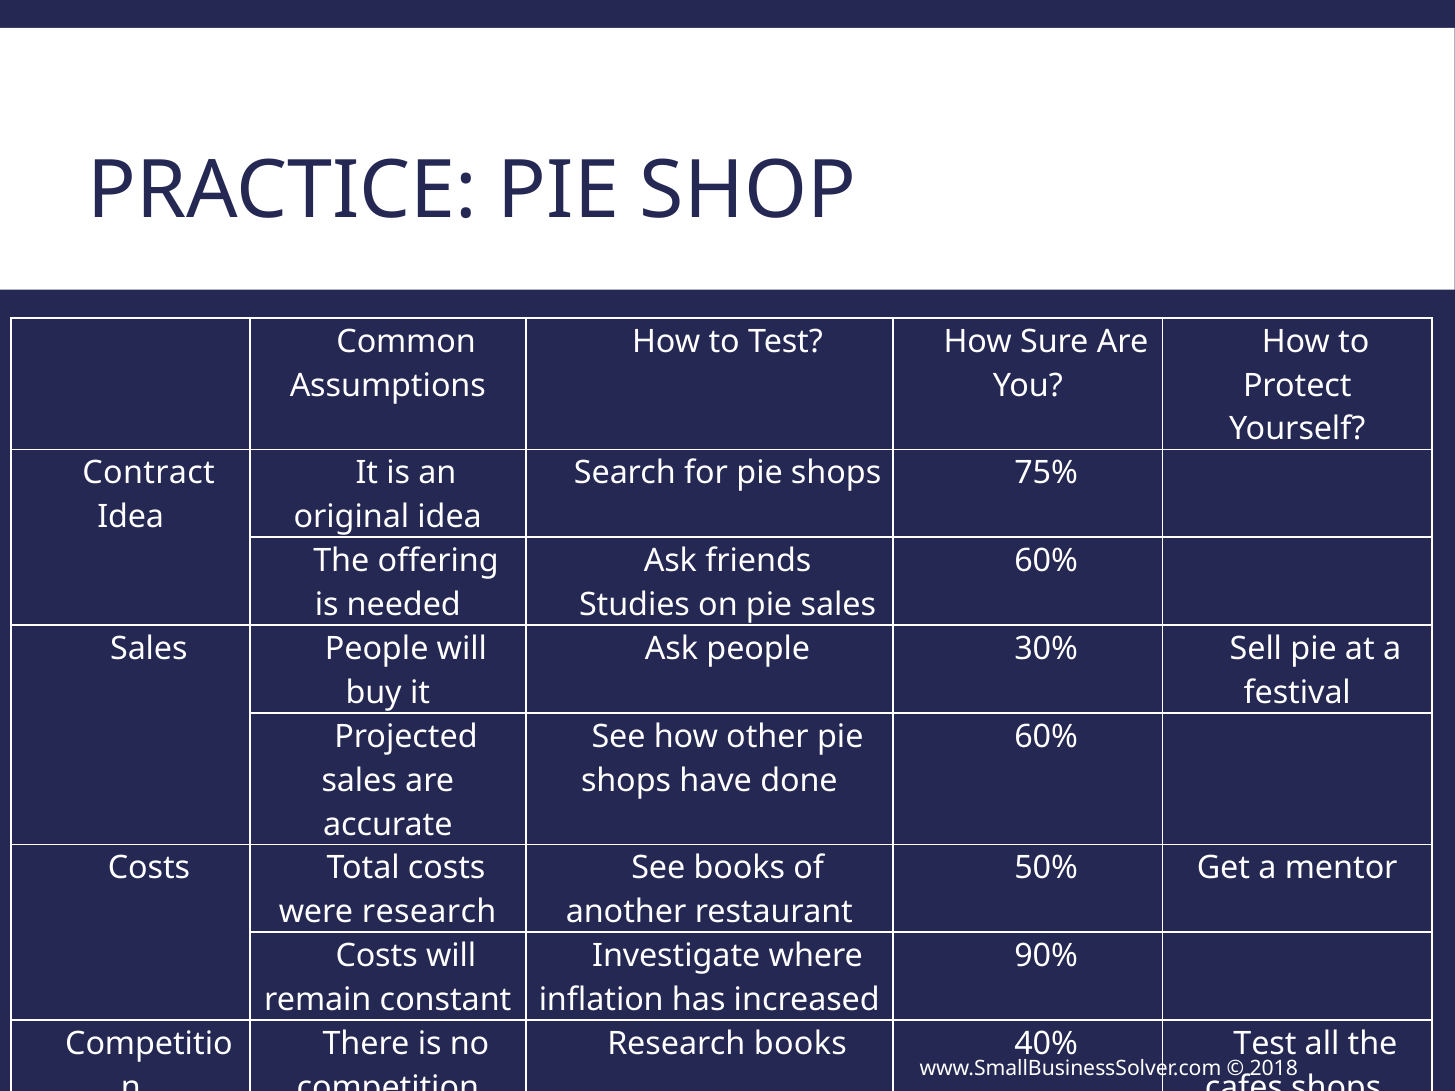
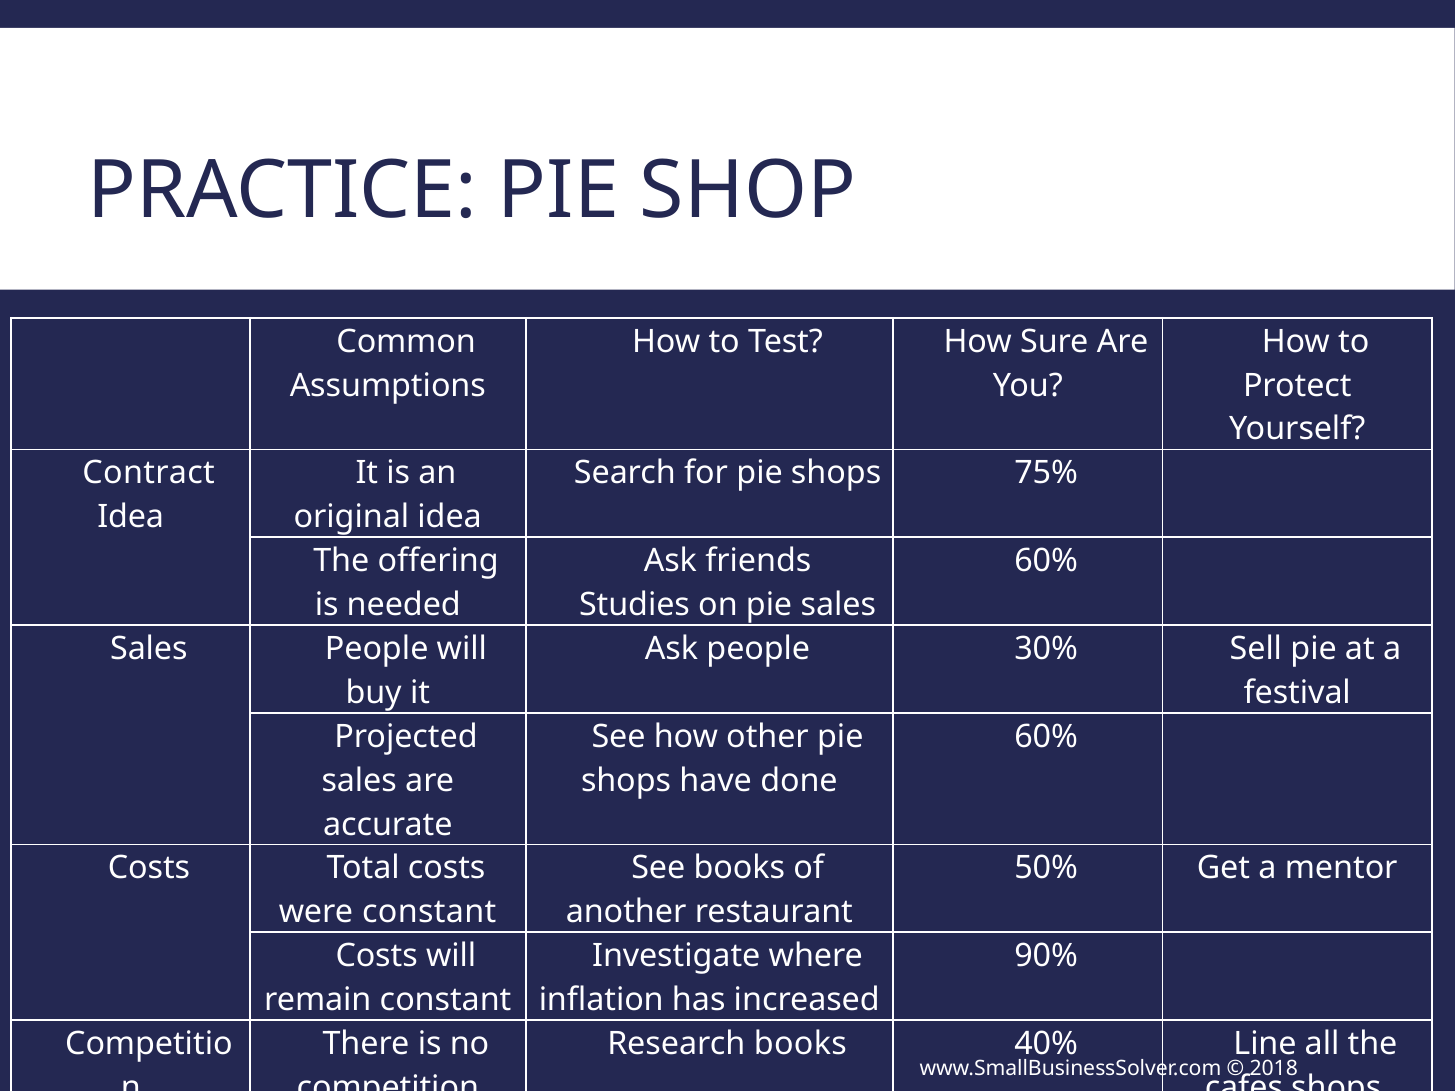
were research: research -> constant
40% Test: Test -> Line
